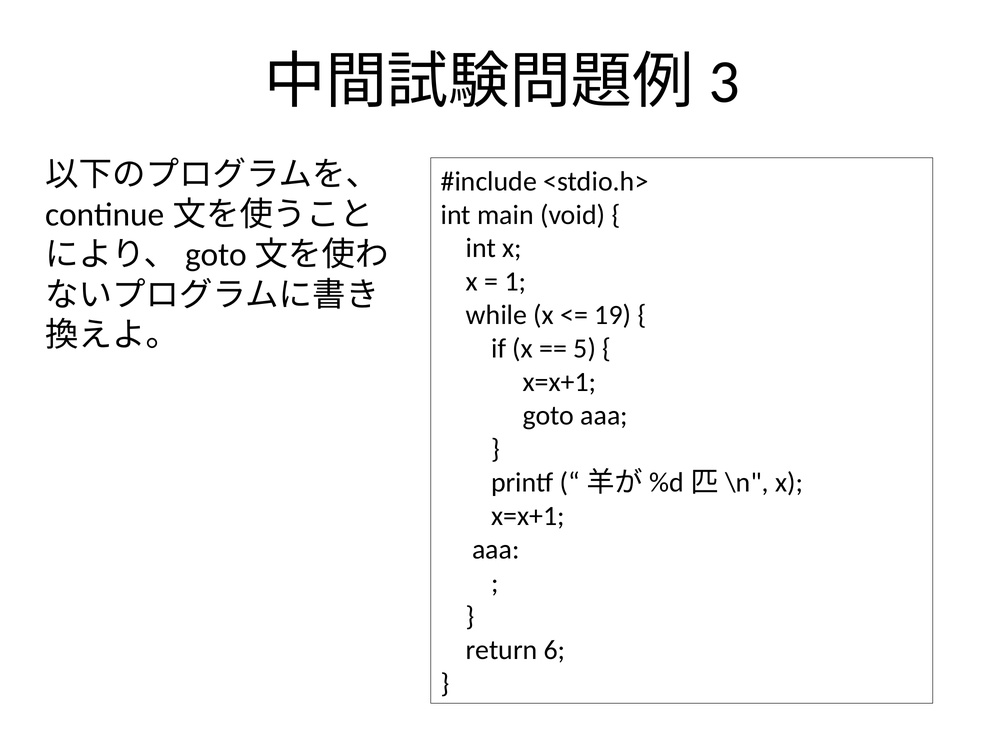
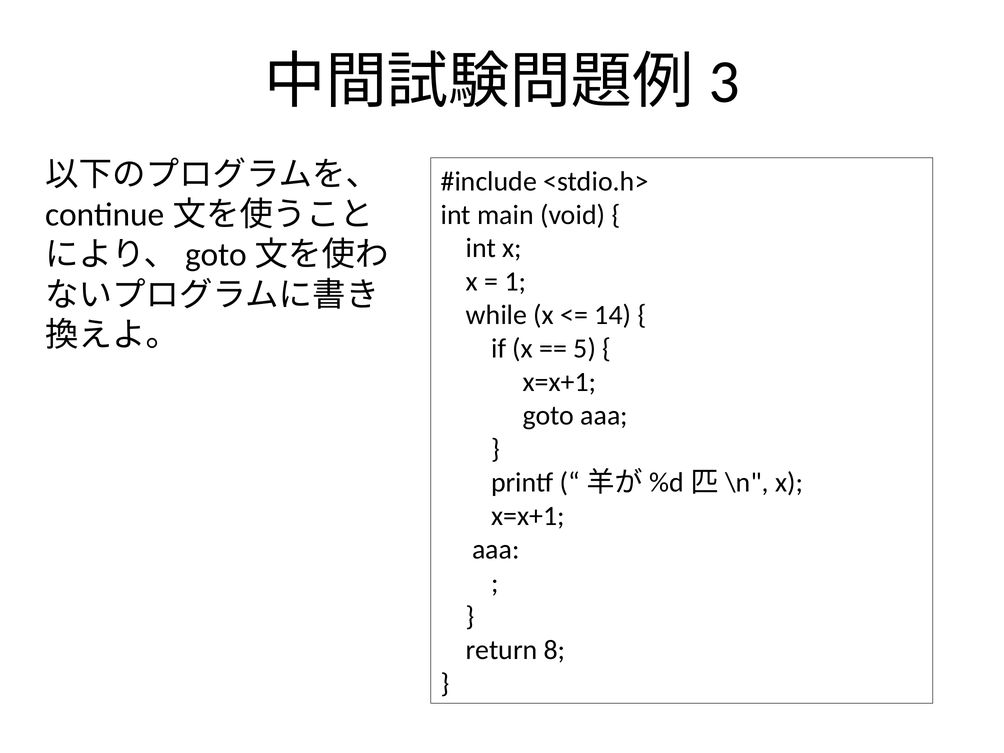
19: 19 -> 14
6: 6 -> 8
